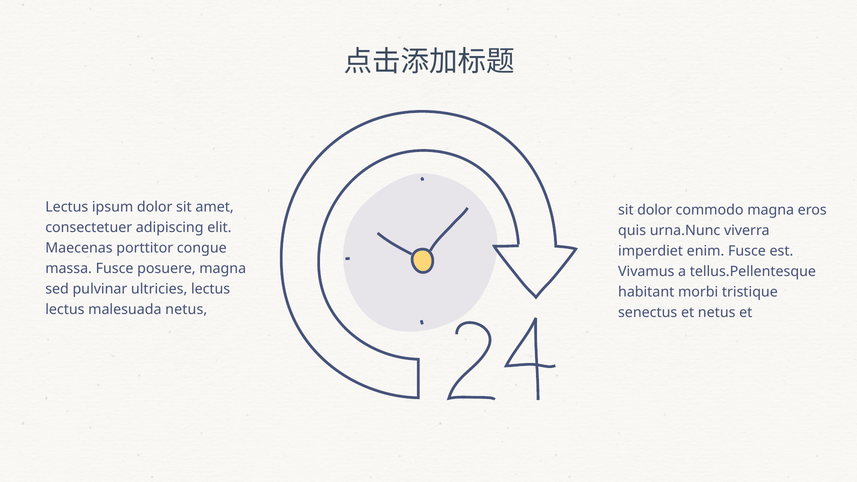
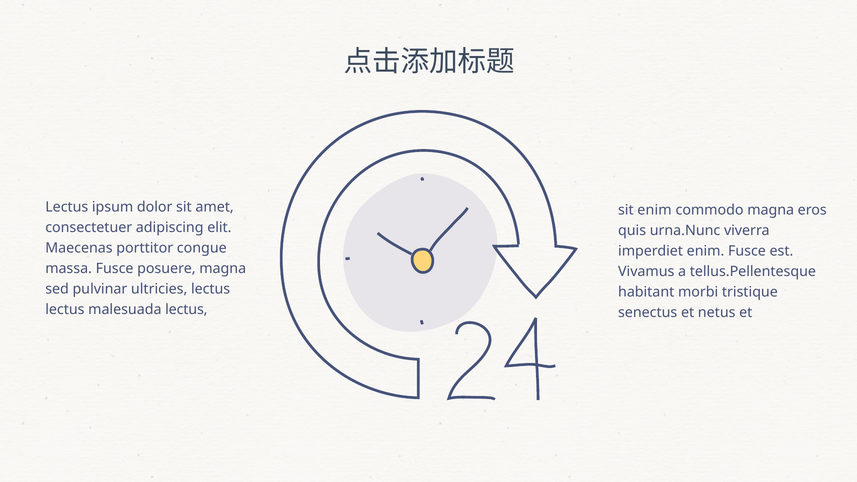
sit dolor: dolor -> enim
malesuada netus: netus -> lectus
